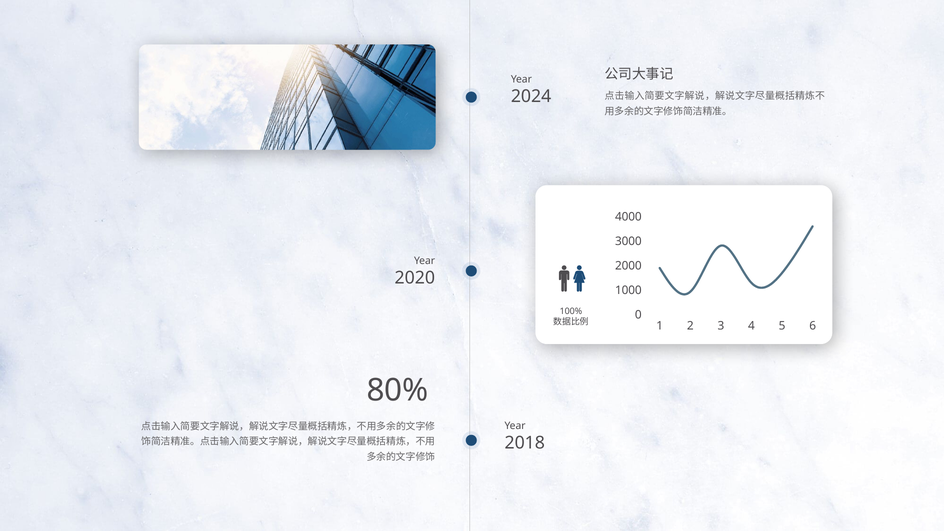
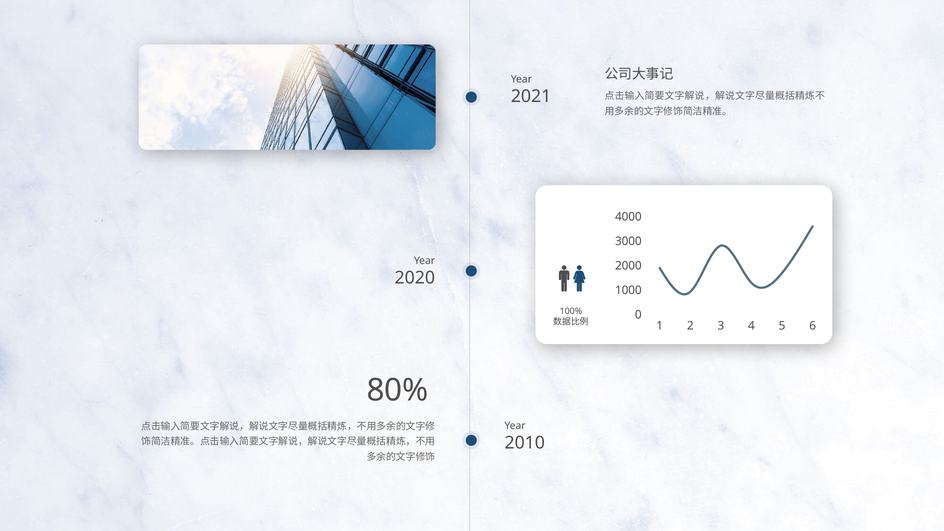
2024: 2024 -> 2021
2018: 2018 -> 2010
